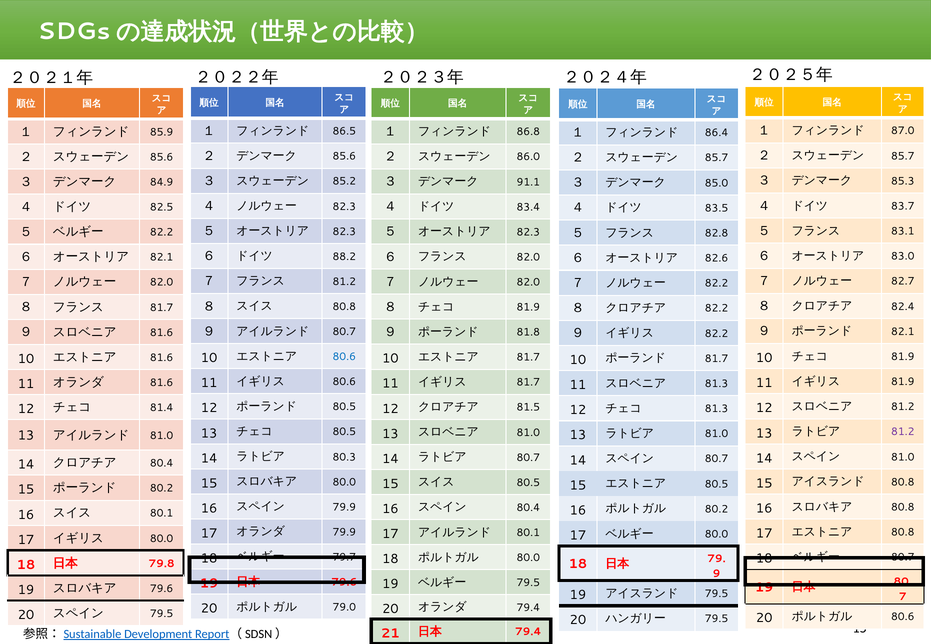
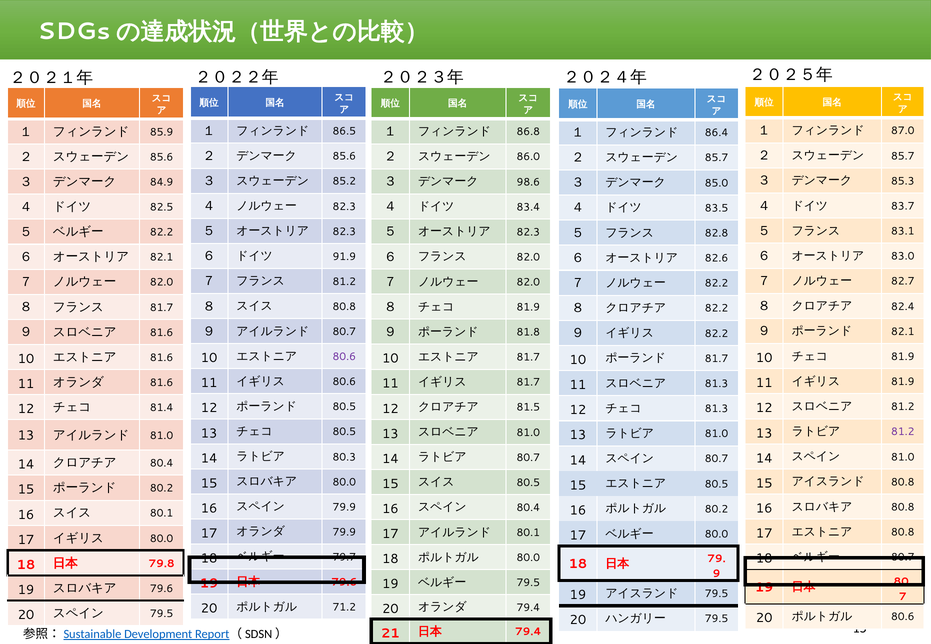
91.1: 91.1 -> 98.6
88.2: 88.2 -> 91.9
80.6 at (344, 357) colour: blue -> purple
79.0: 79.0 -> 71.2
